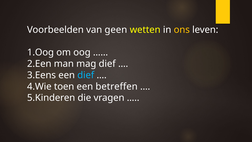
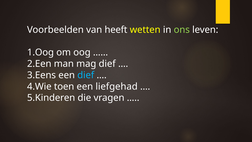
geen: geen -> heeft
ons colour: yellow -> light green
betreffen: betreffen -> liefgehad
